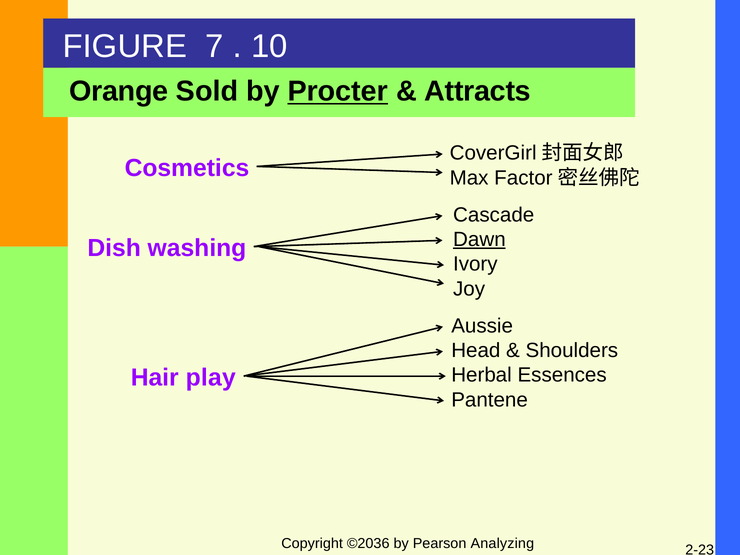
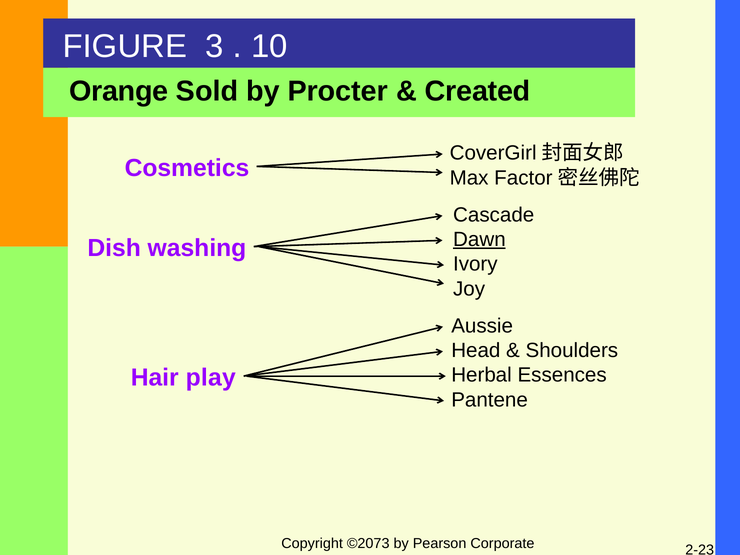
7: 7 -> 3
Procter underline: present -> none
Attracts: Attracts -> Created
©2036: ©2036 -> ©2073
Analyzing: Analyzing -> Corporate
